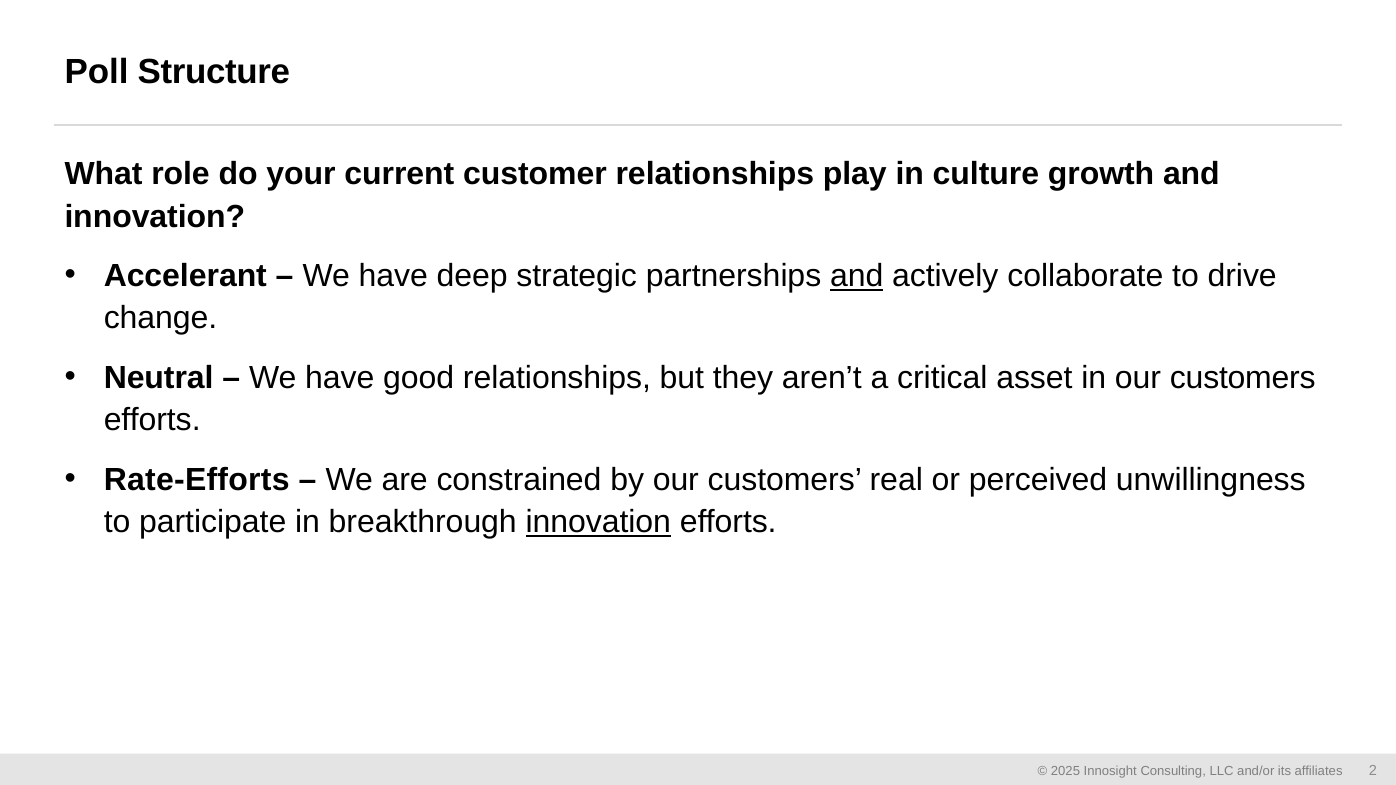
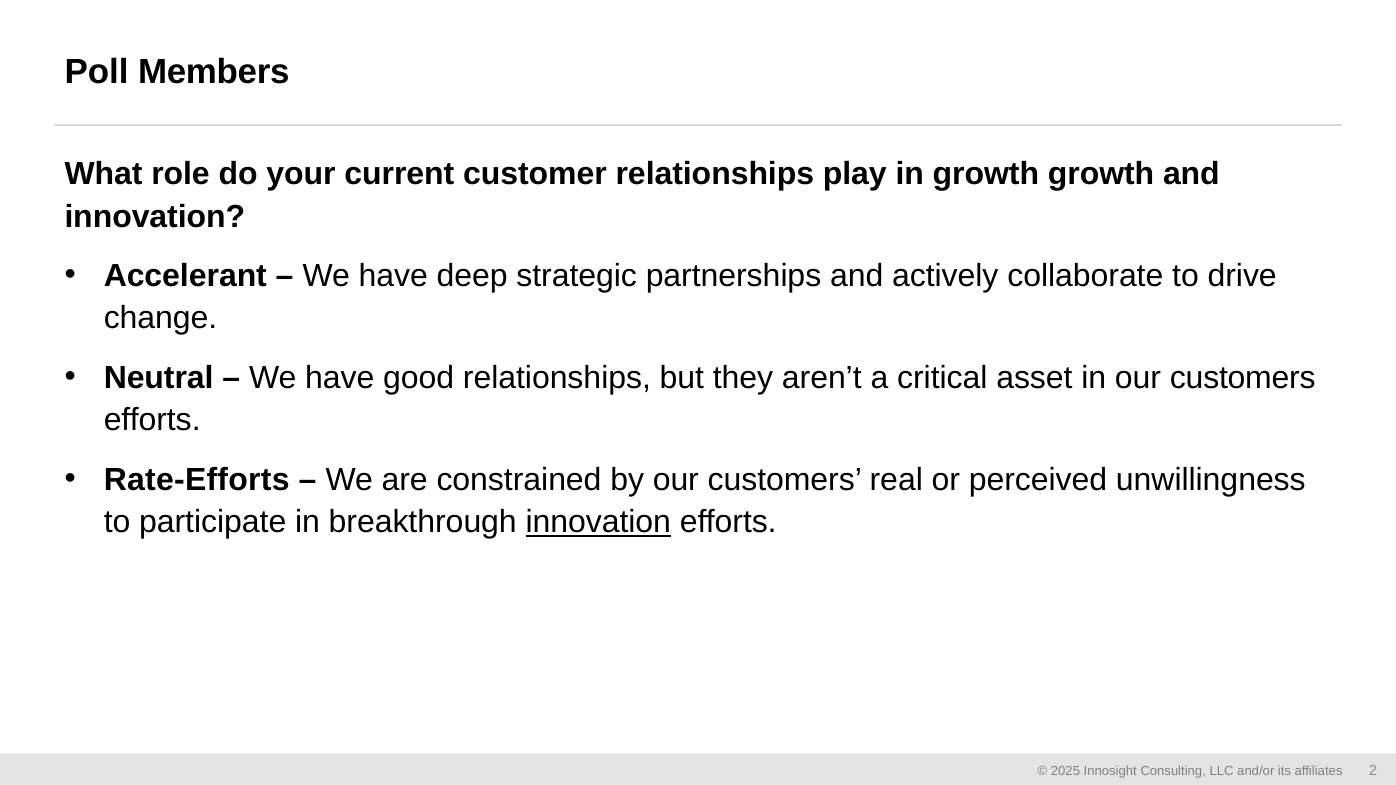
Structure: Structure -> Members
in culture: culture -> growth
and at (857, 276) underline: present -> none
